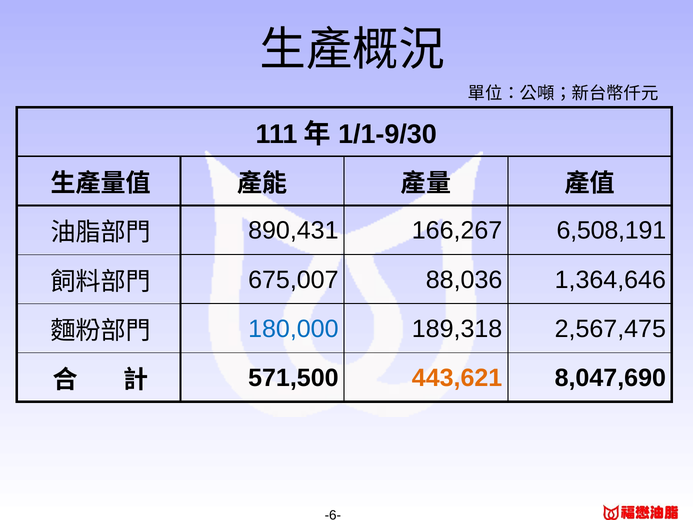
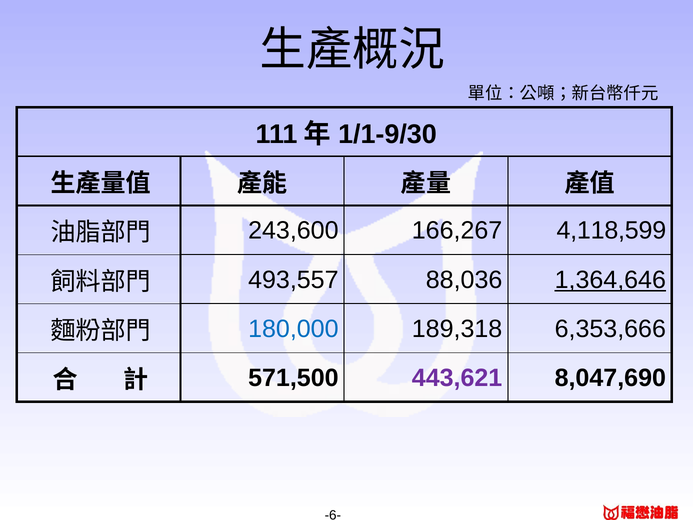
890,431: 890,431 -> 243,600
6,508,191: 6,508,191 -> 4,118,599
675,007: 675,007 -> 493,557
1,364,646 underline: none -> present
2,567,475: 2,567,475 -> 6,353,666
443,621 colour: orange -> purple
